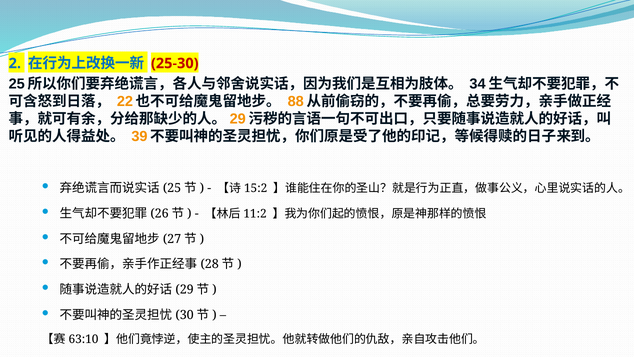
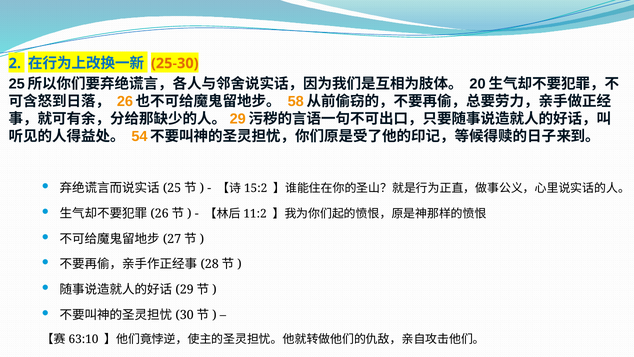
25-30 colour: red -> orange
34: 34 -> 20
22: 22 -> 26
88: 88 -> 58
39: 39 -> 54
